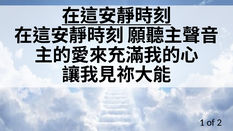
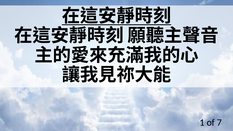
2: 2 -> 7
